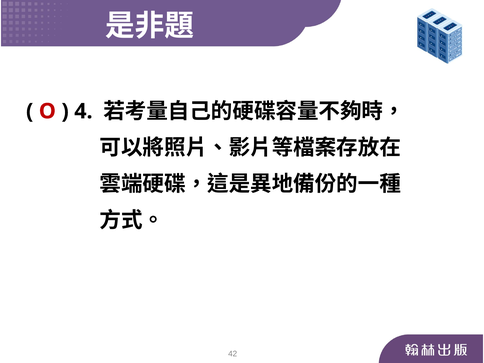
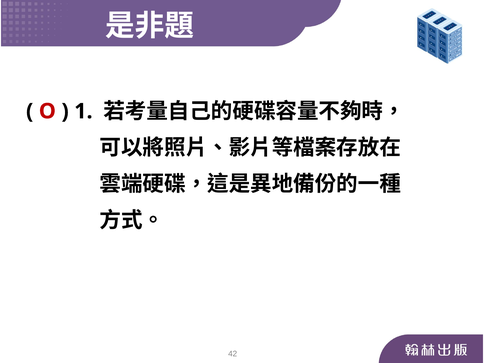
4: 4 -> 1
